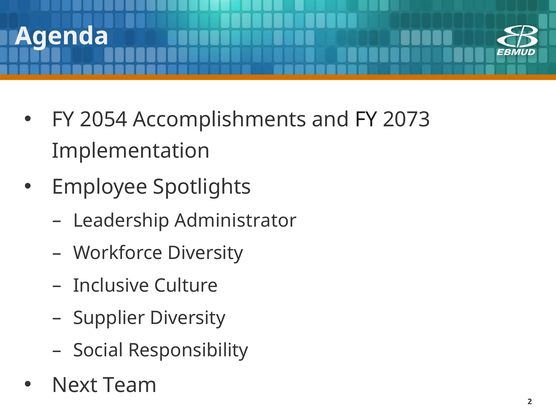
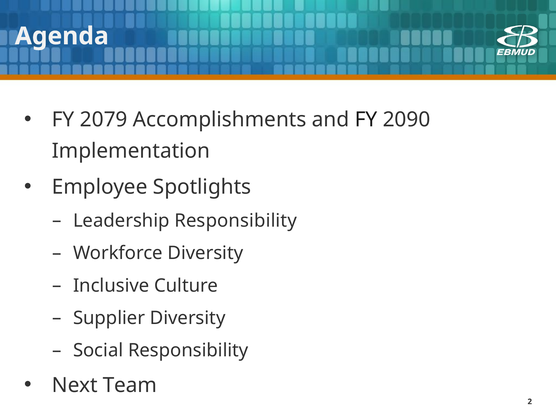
2054: 2054 -> 2079
2073: 2073 -> 2090
Leadership Administrator: Administrator -> Responsibility
